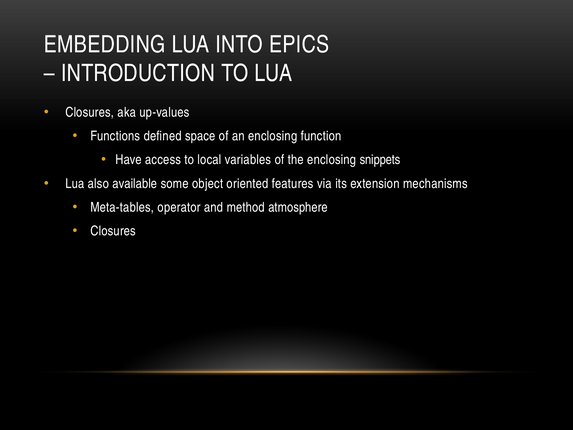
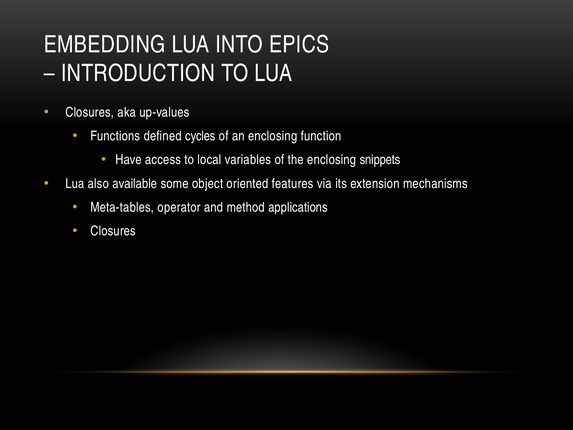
space: space -> cycles
atmosphere: atmosphere -> applications
